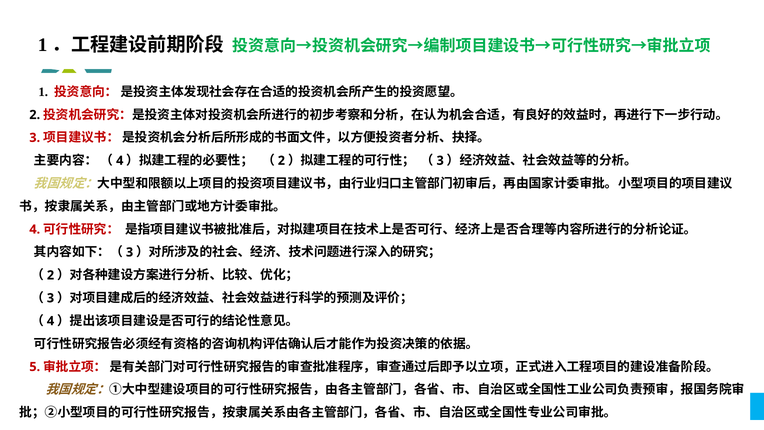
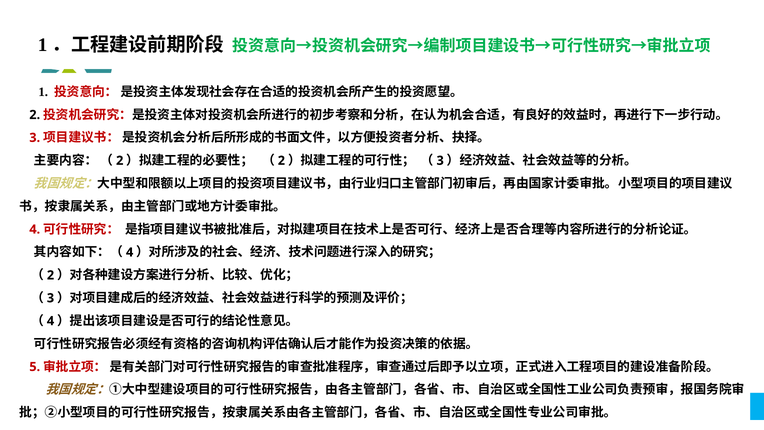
4 at (120, 161): 4 -> 2
3 at (130, 252): 3 -> 4
